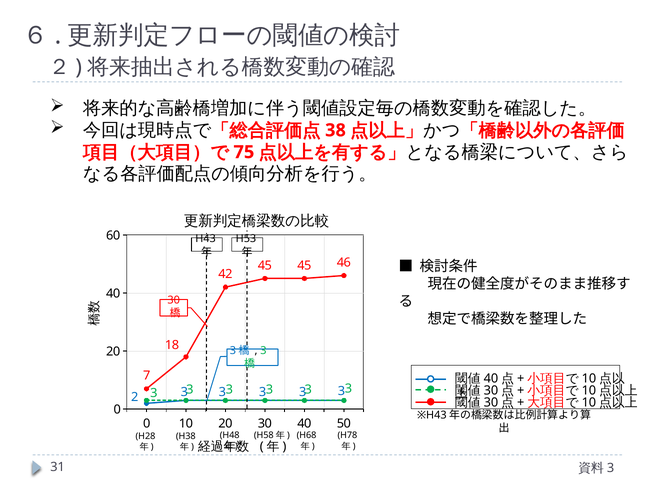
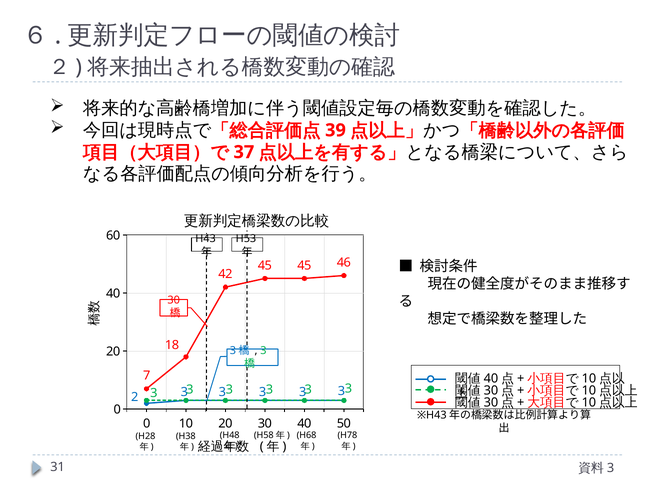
38: 38 -> 39
75: 75 -> 37
